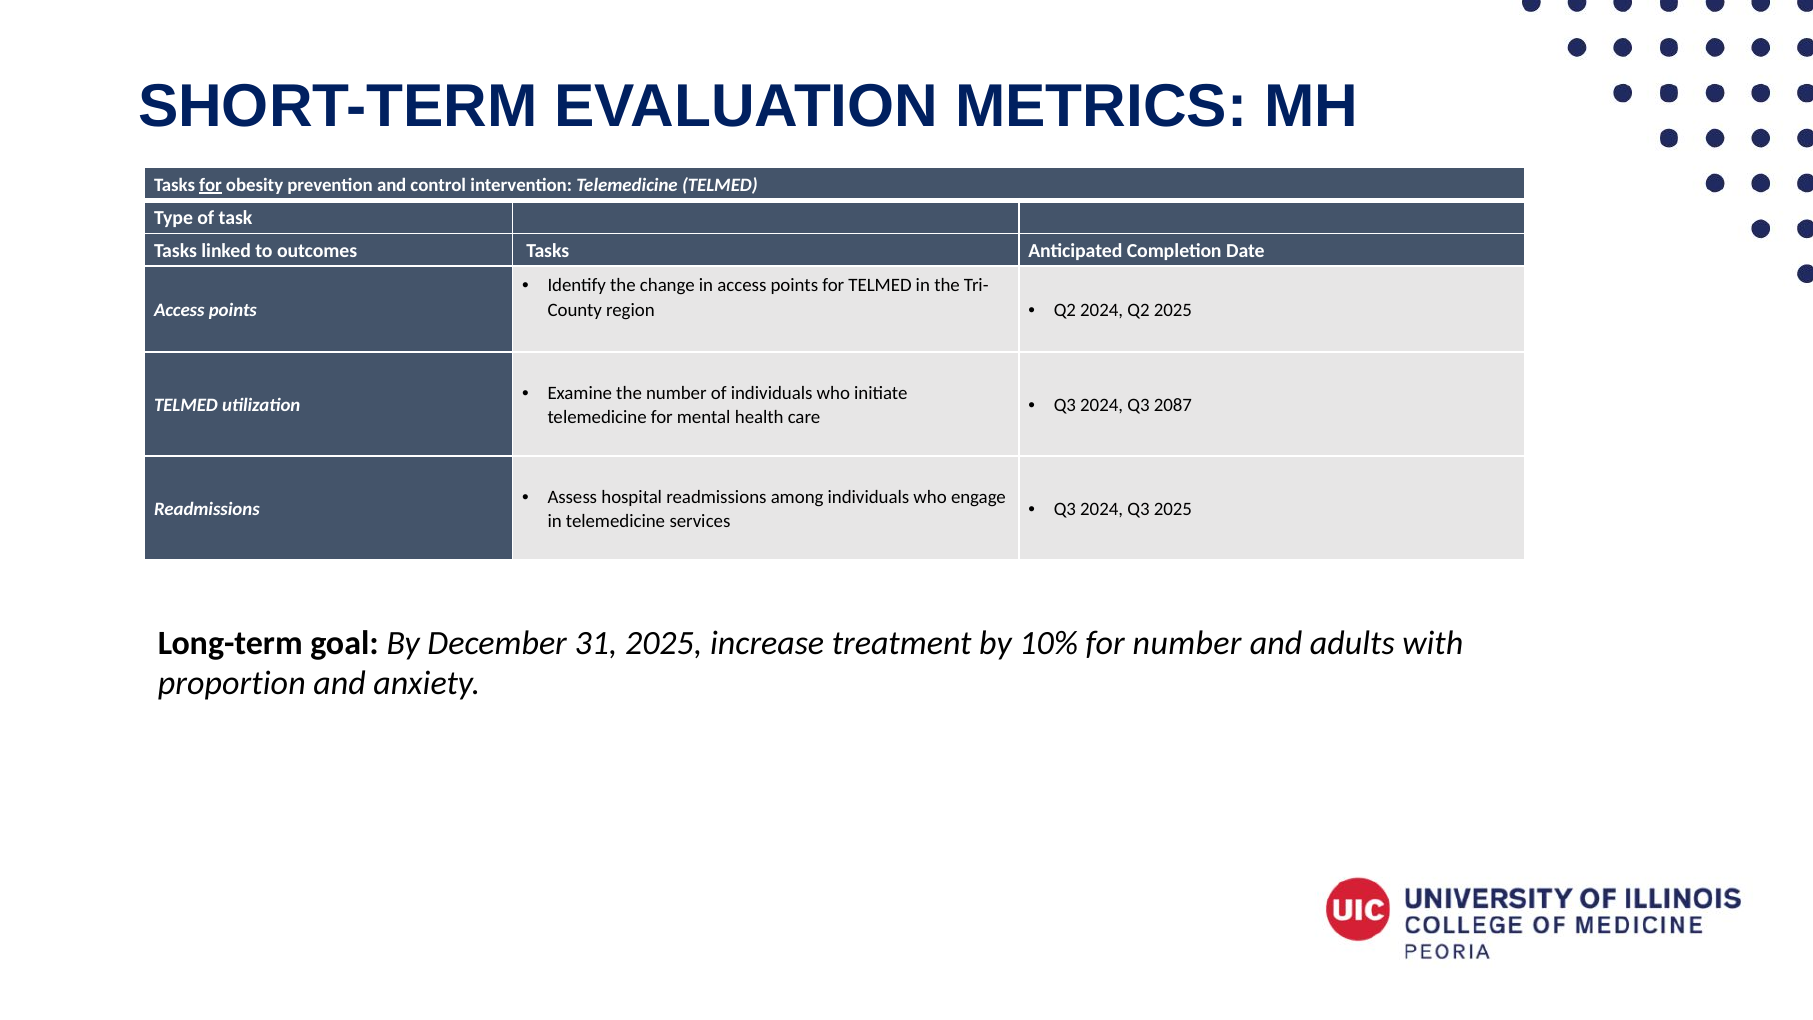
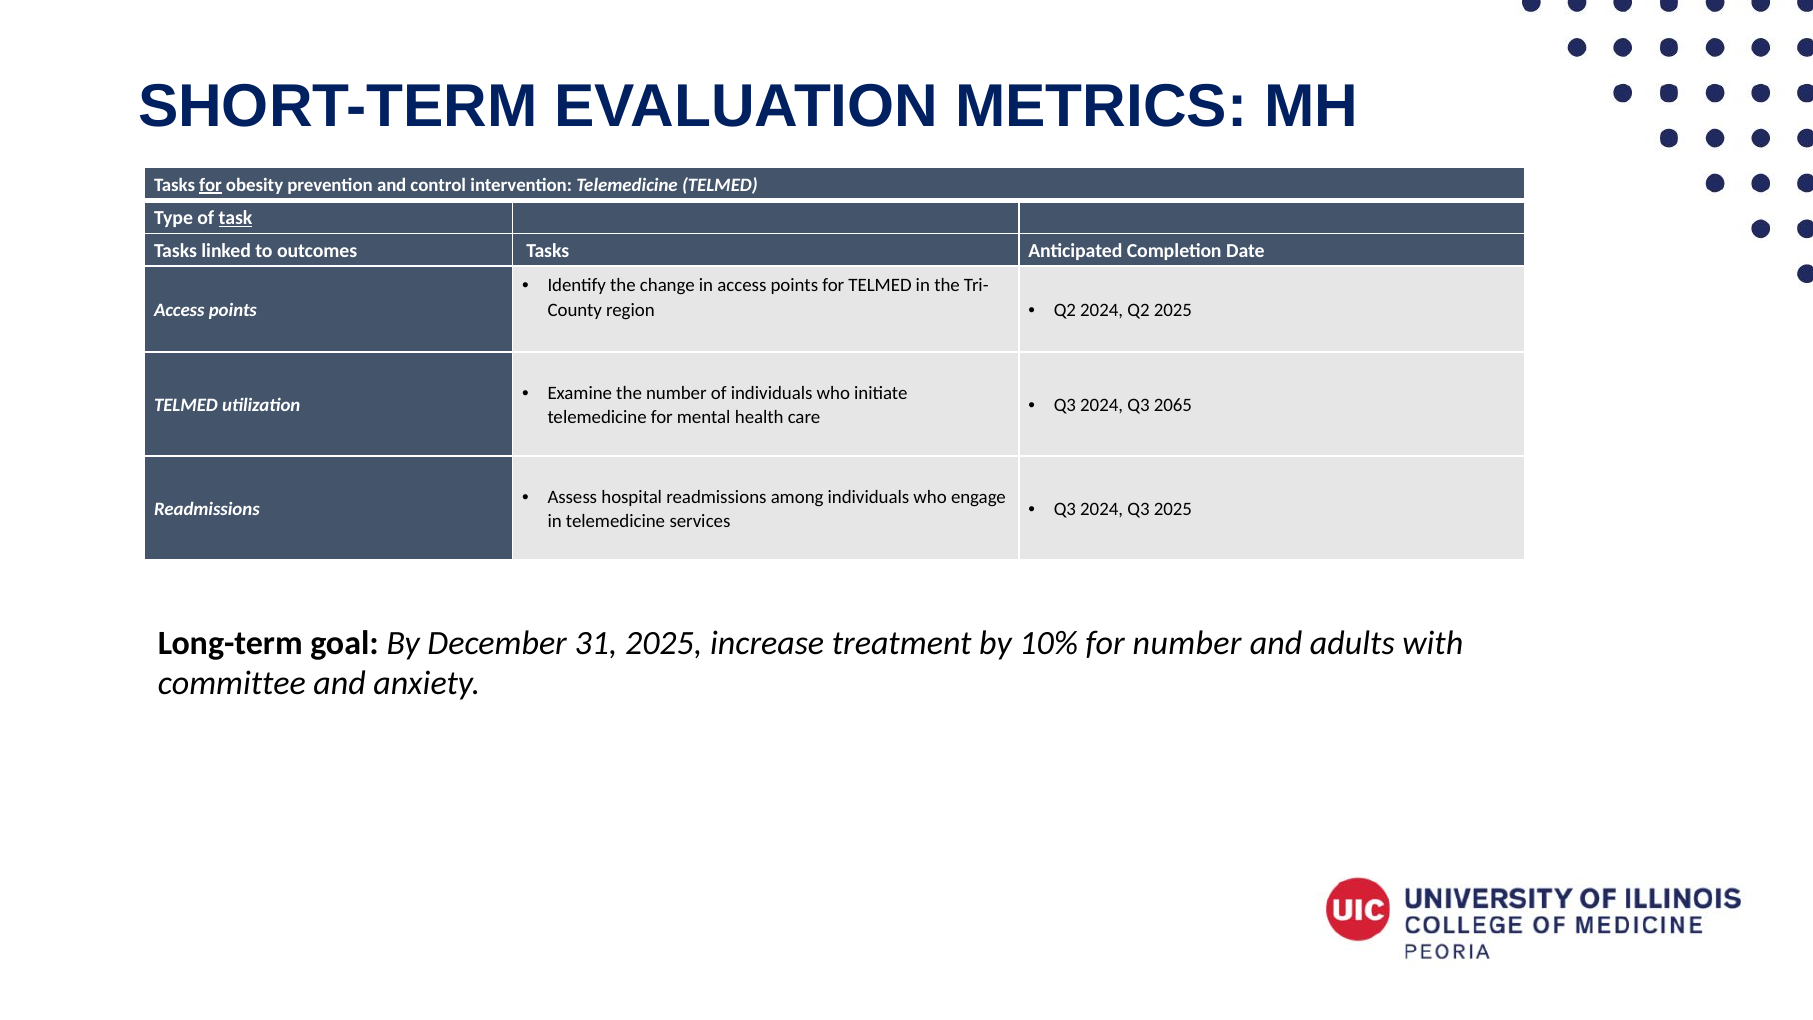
task underline: none -> present
2087: 2087 -> 2065
proportion: proportion -> committee
